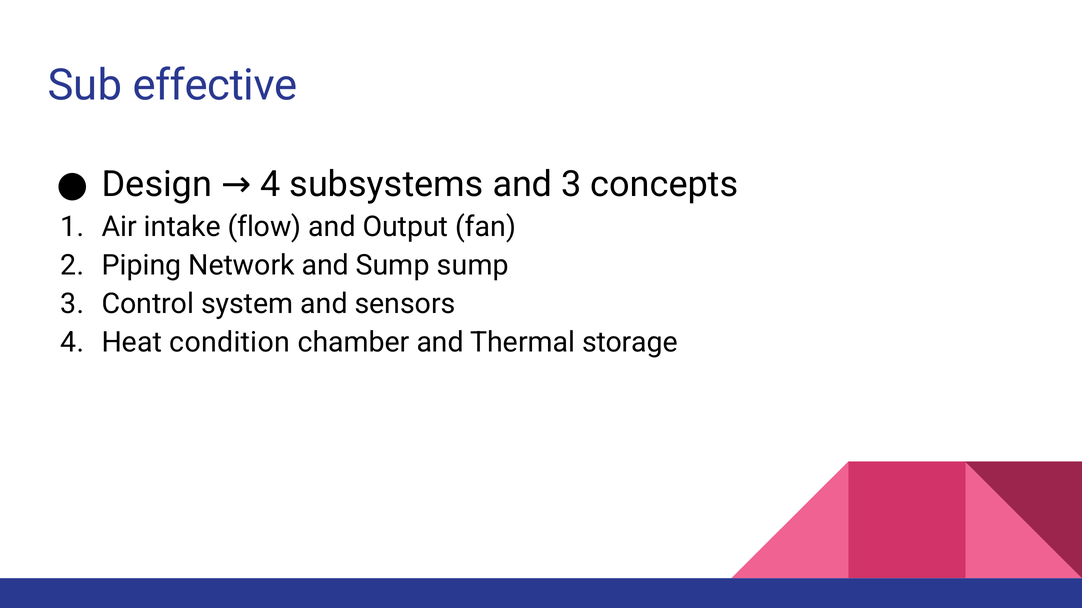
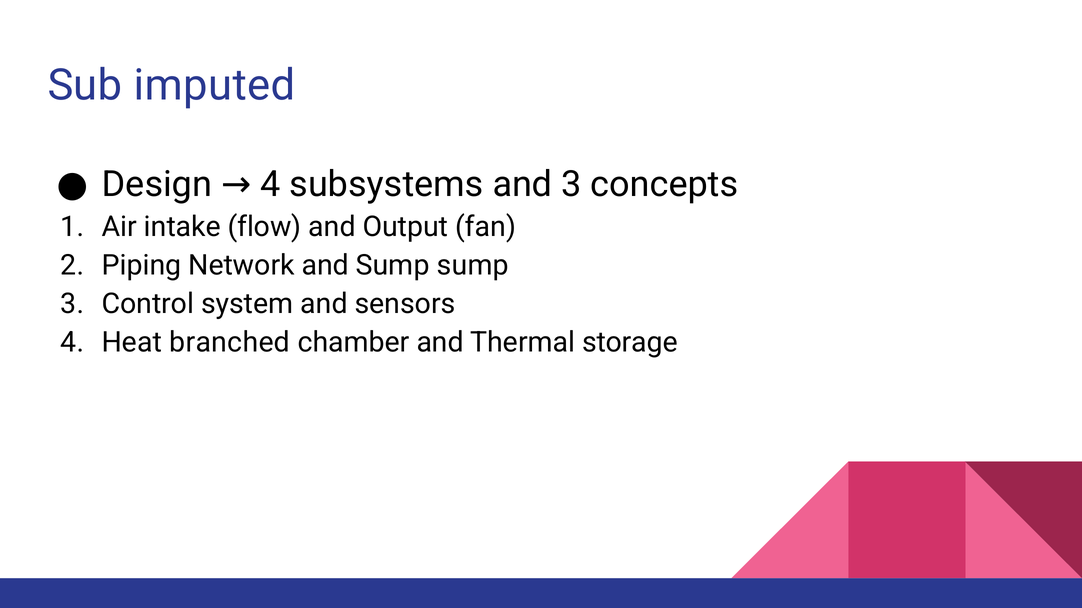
effective: effective -> imputed
condition: condition -> branched
